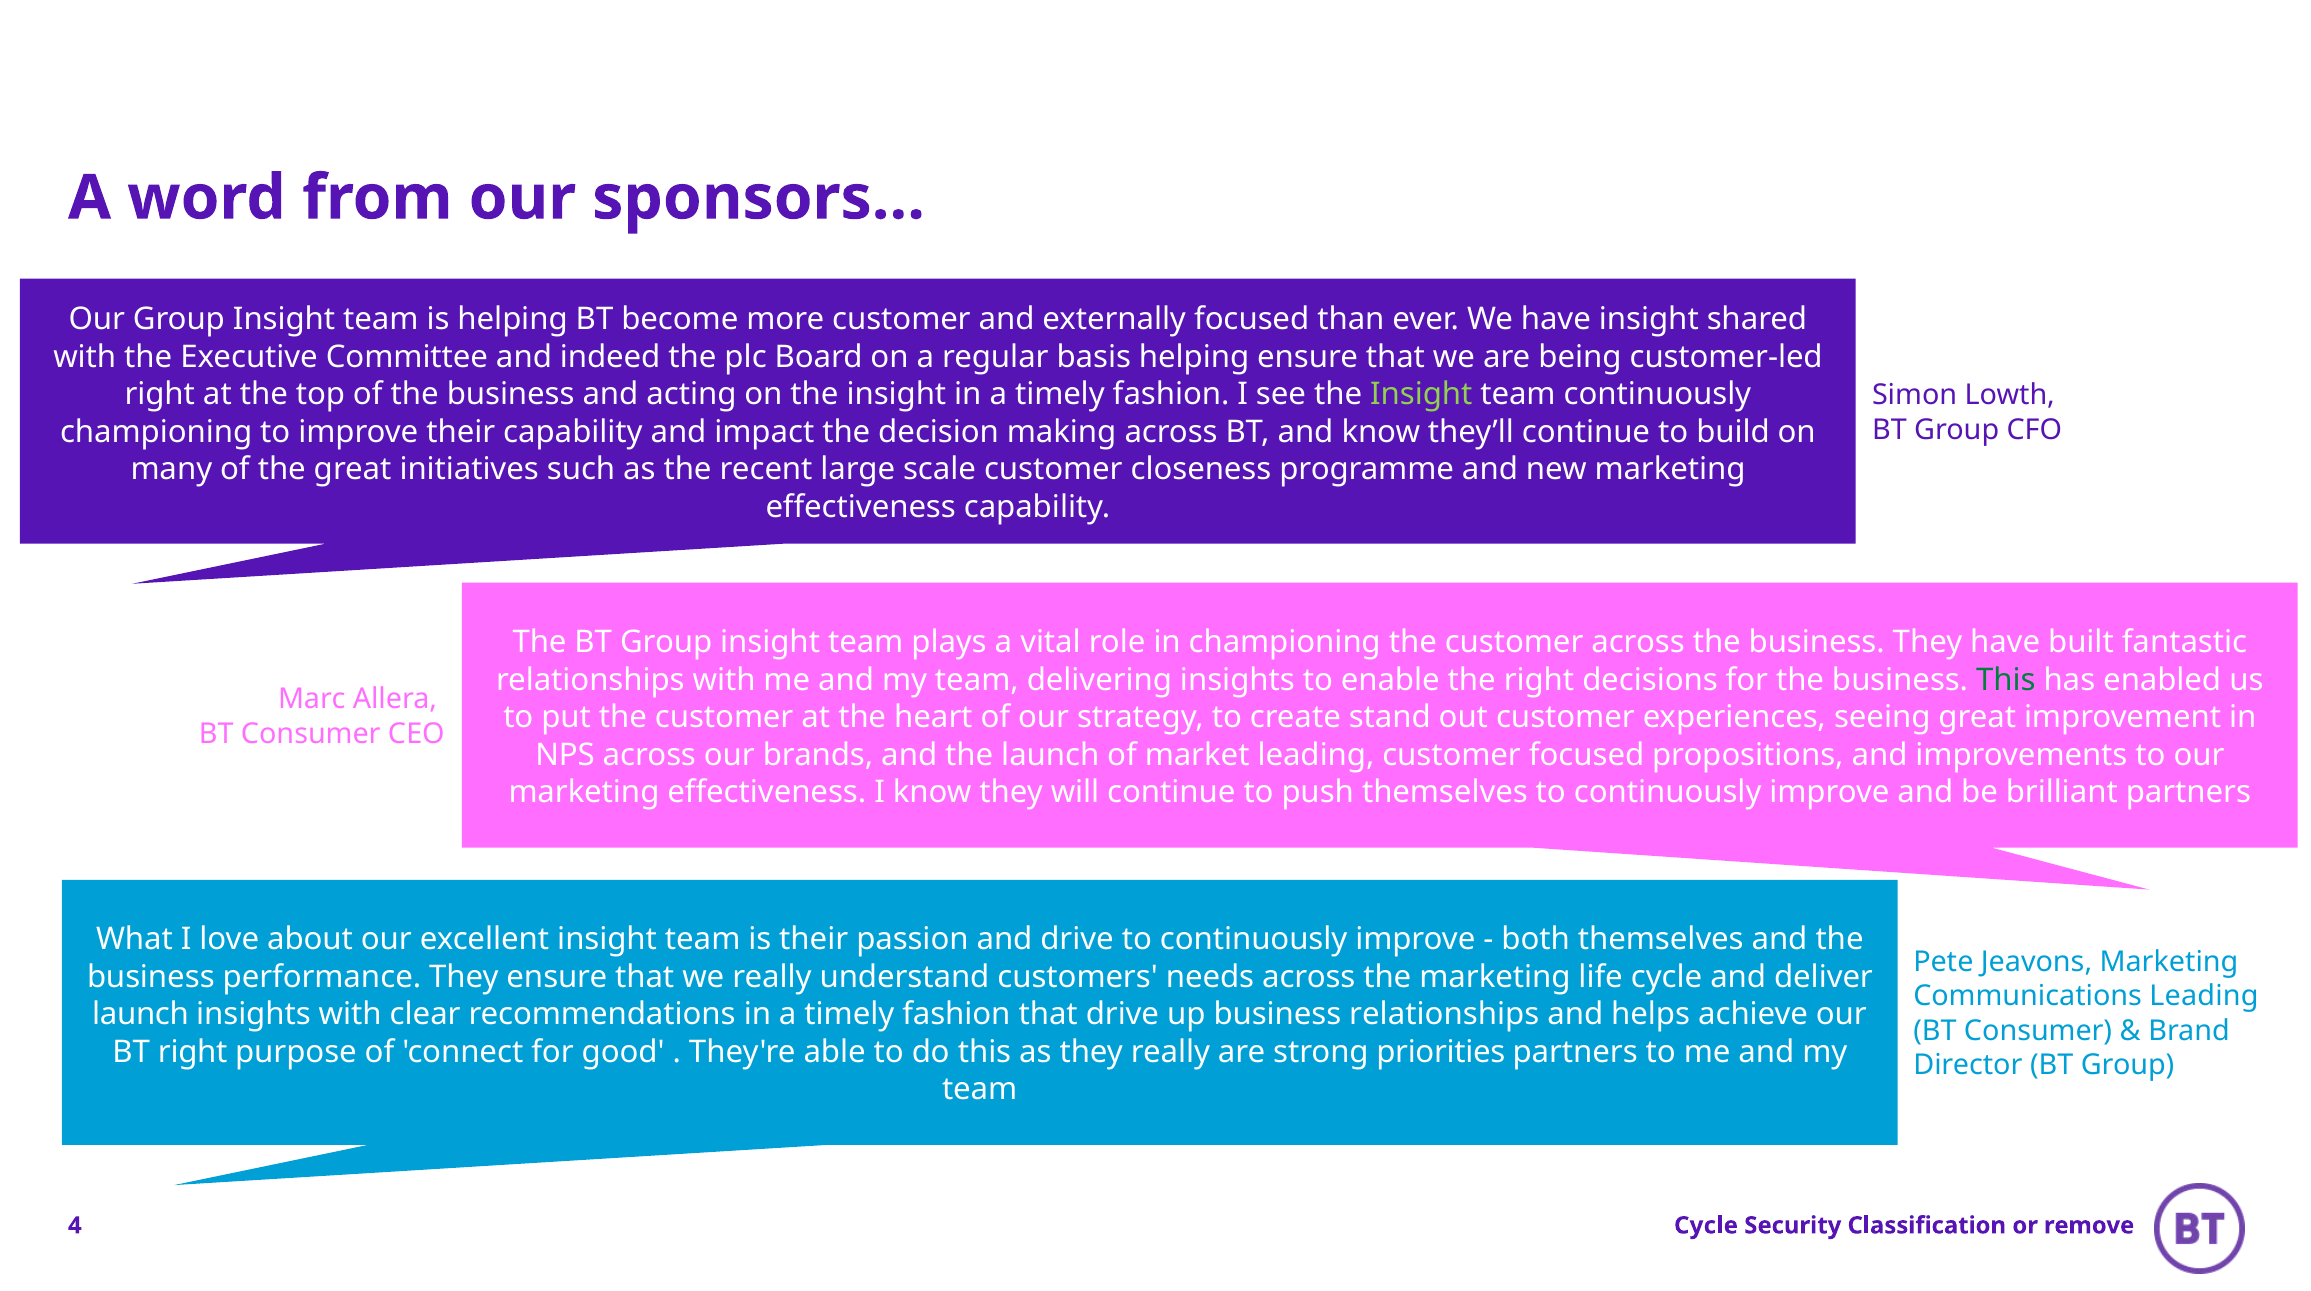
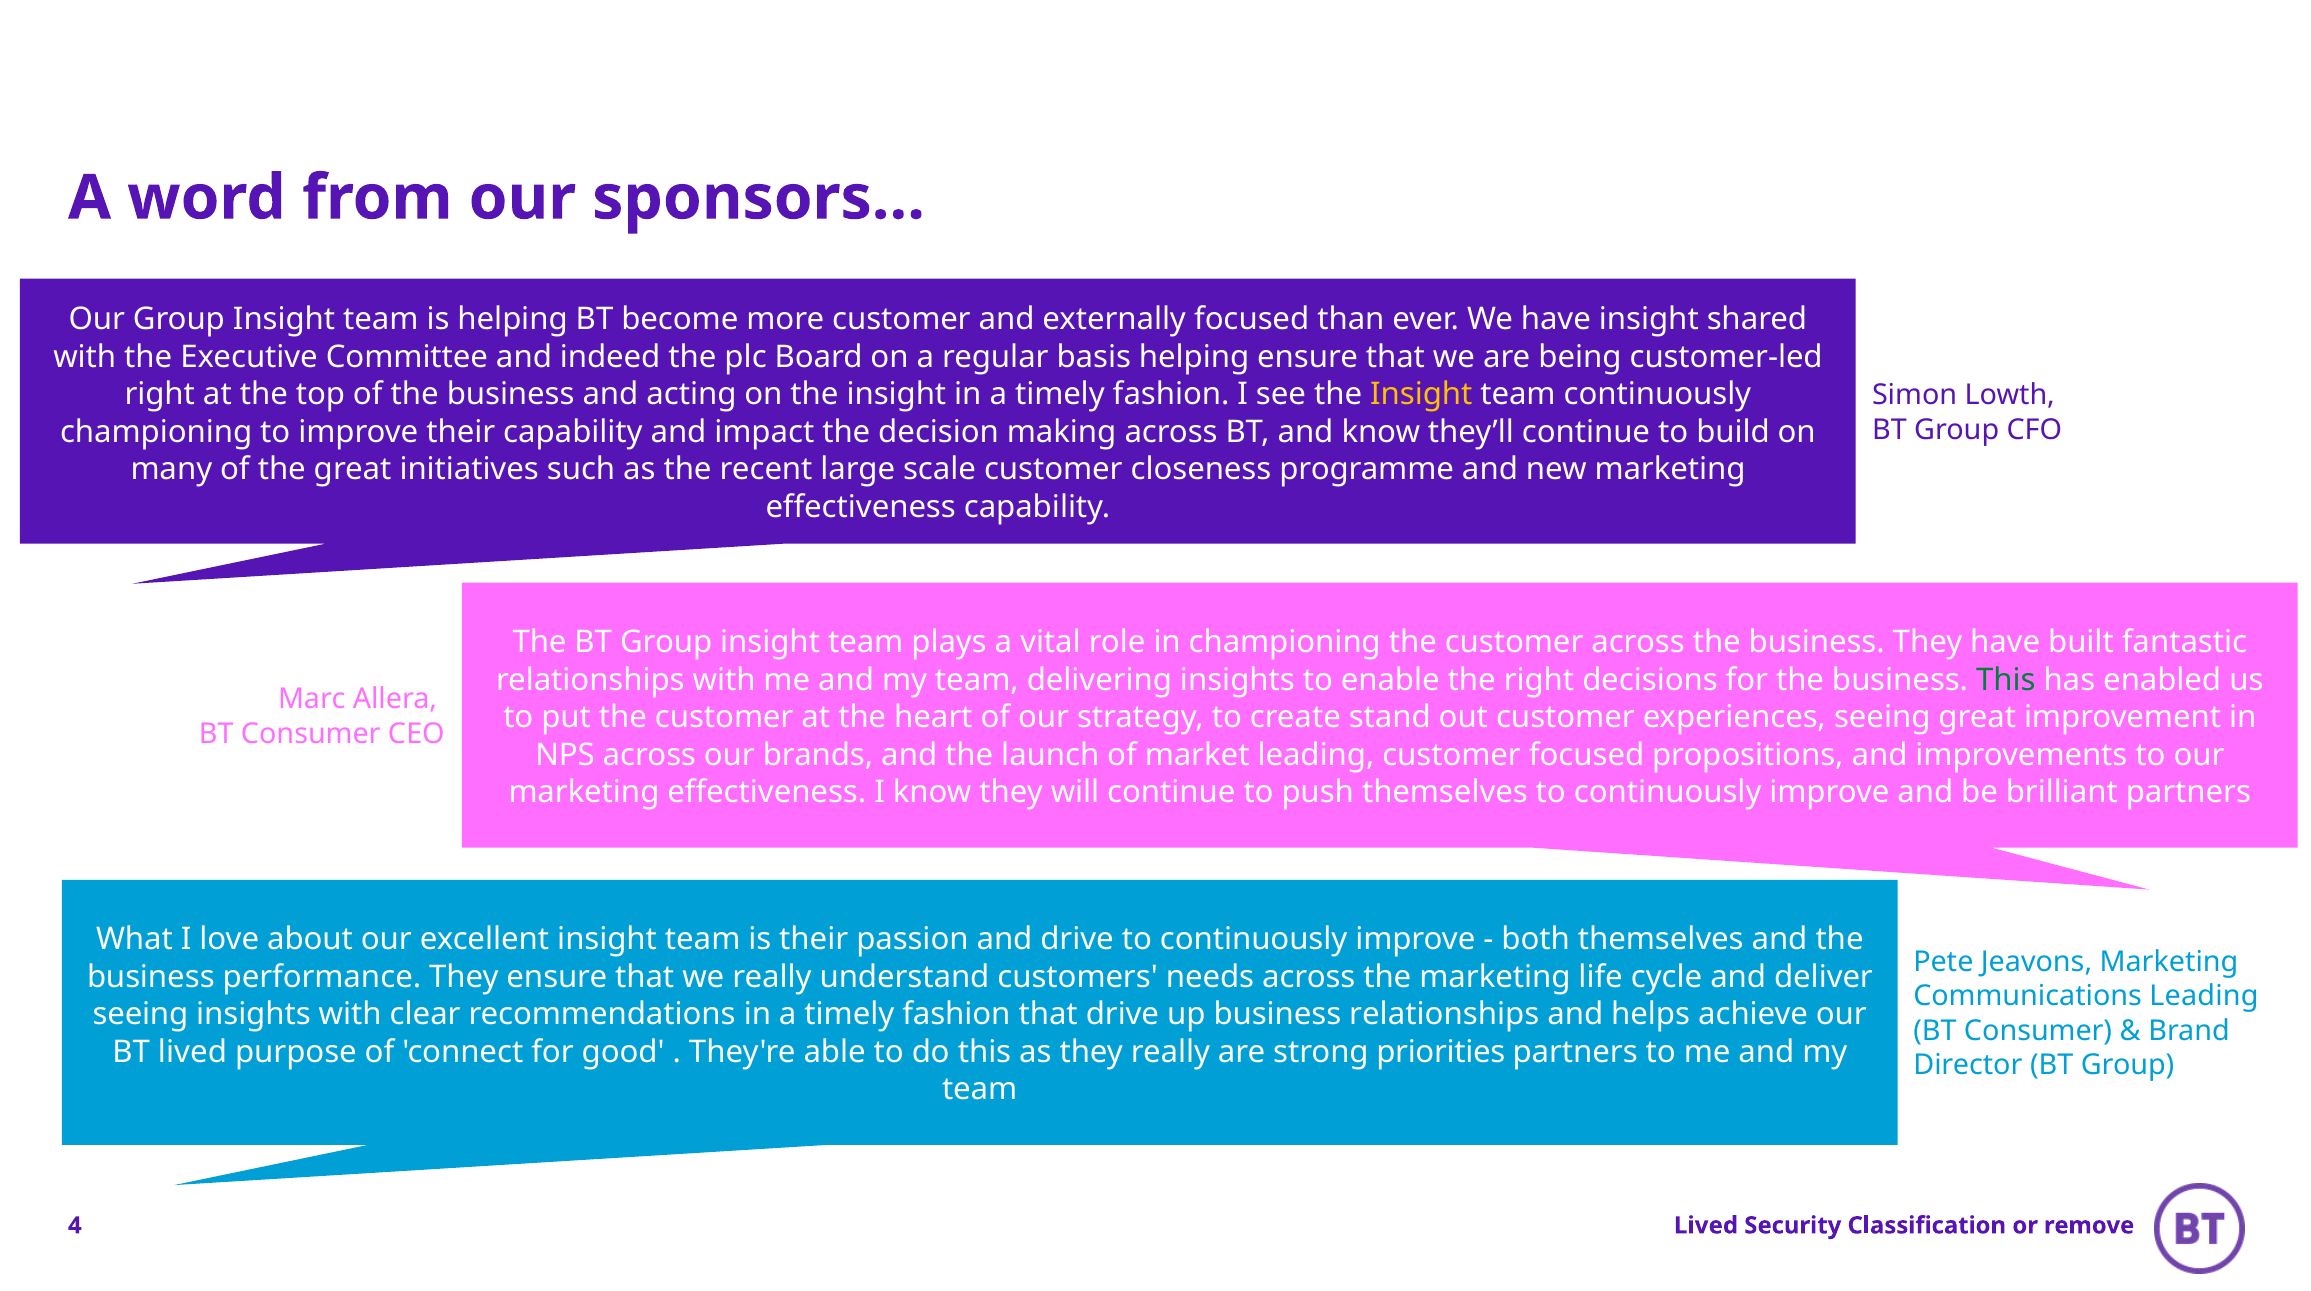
Insight at (1421, 395) colour: light green -> yellow
launch at (141, 1015): launch -> seeing
BT right: right -> lived
4 Cycle: Cycle -> Lived
